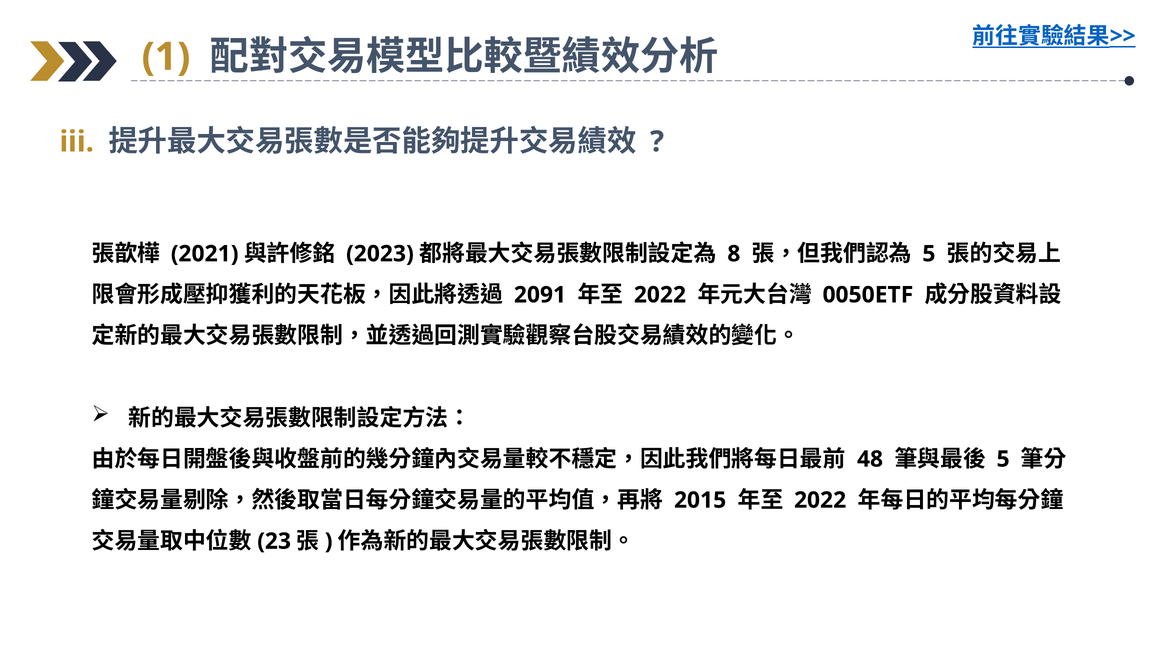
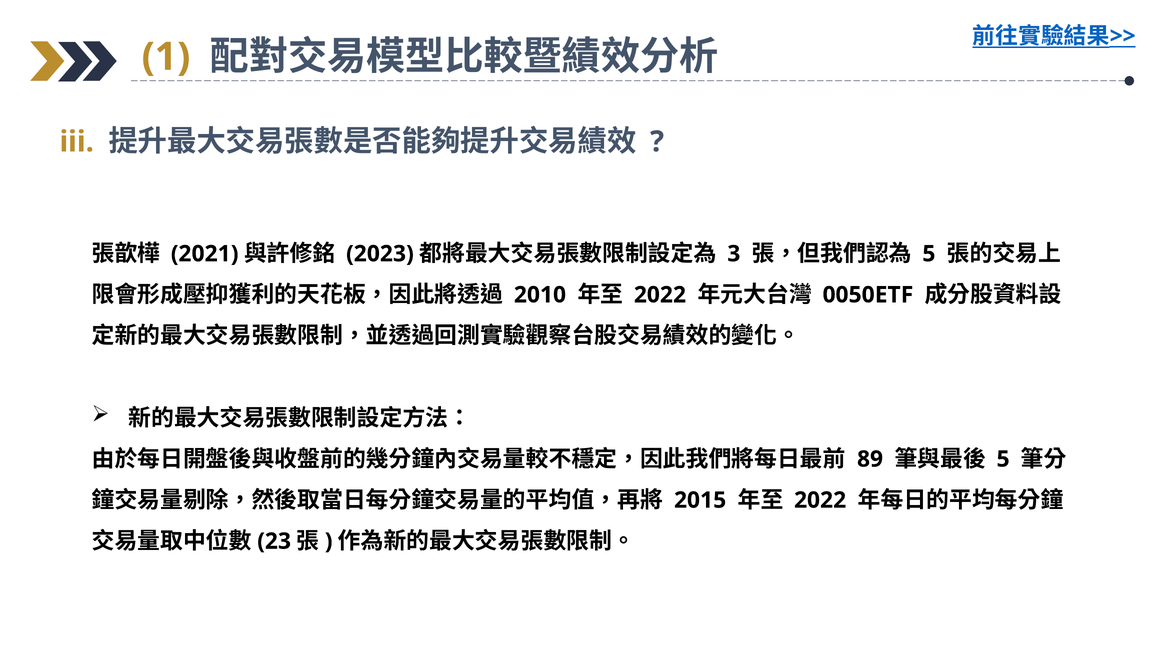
8: 8 -> 3
2091: 2091 -> 2010
48: 48 -> 89
